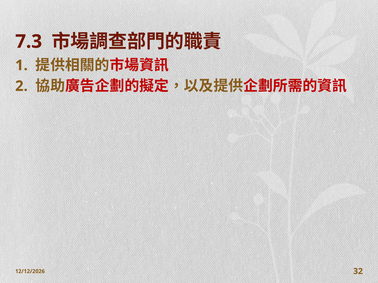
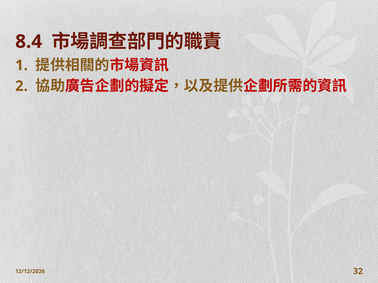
7.3: 7.3 -> 8.4
